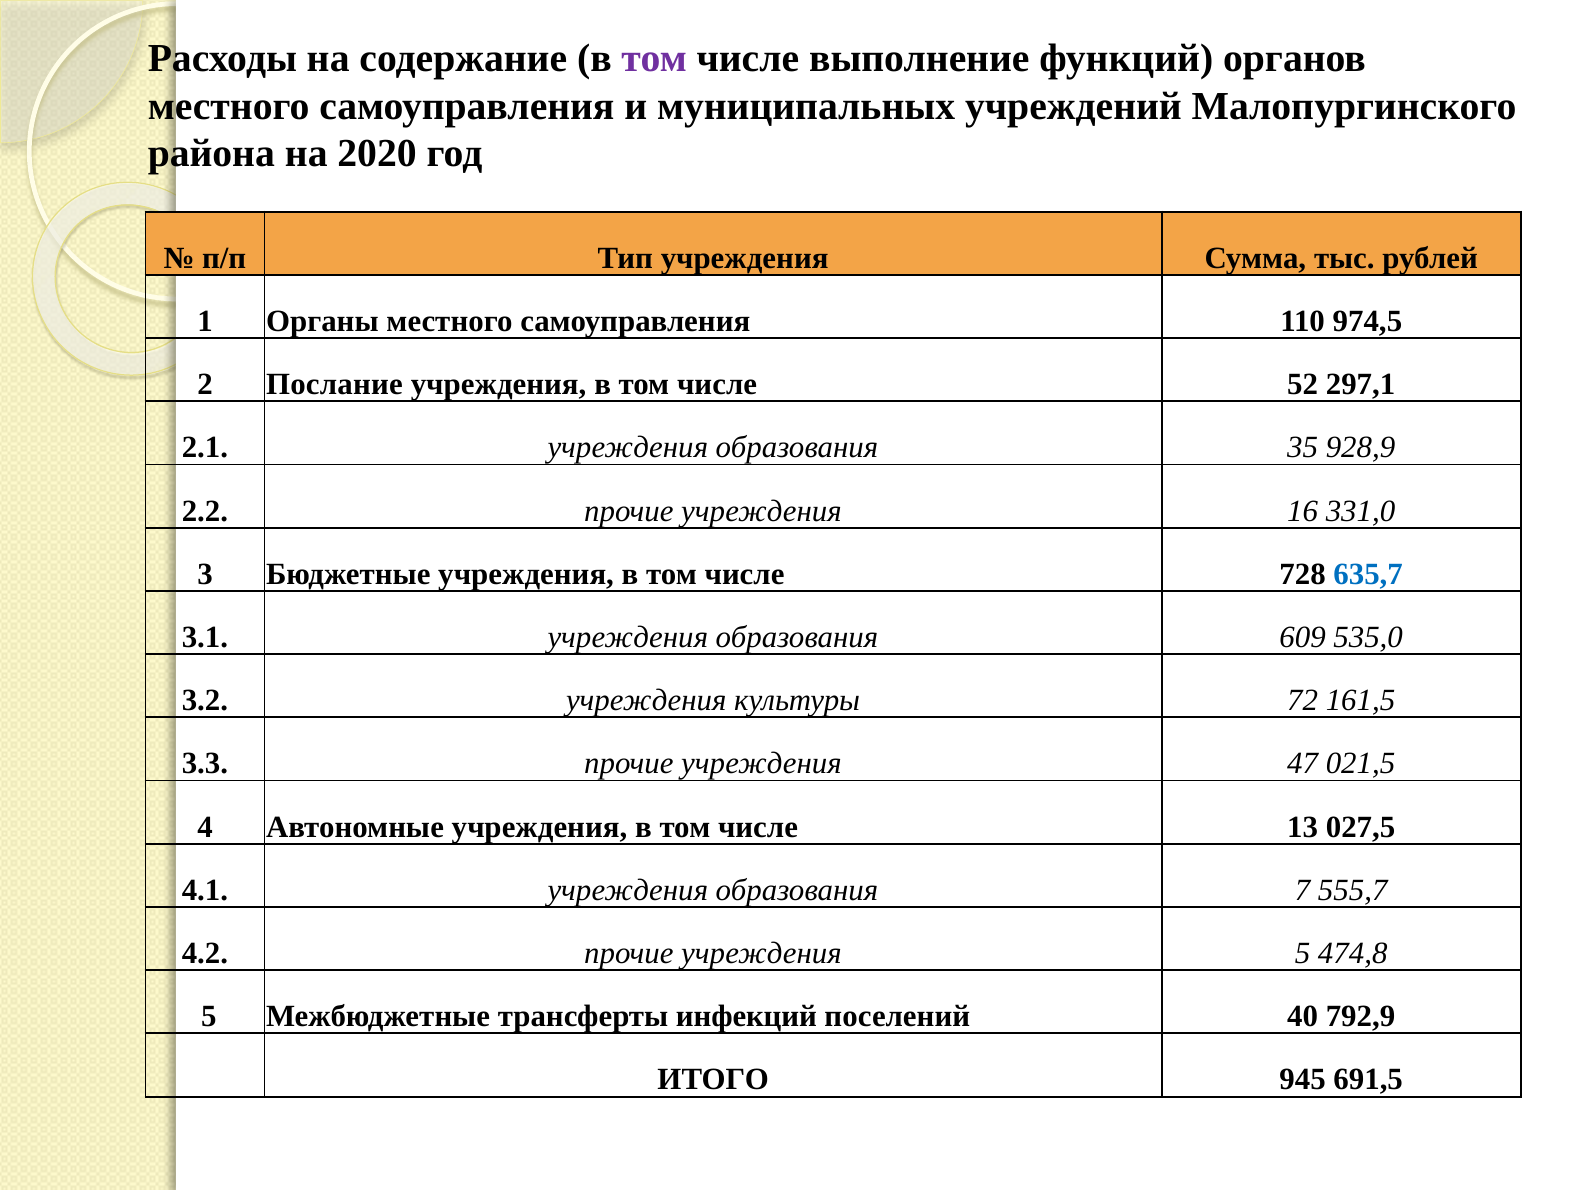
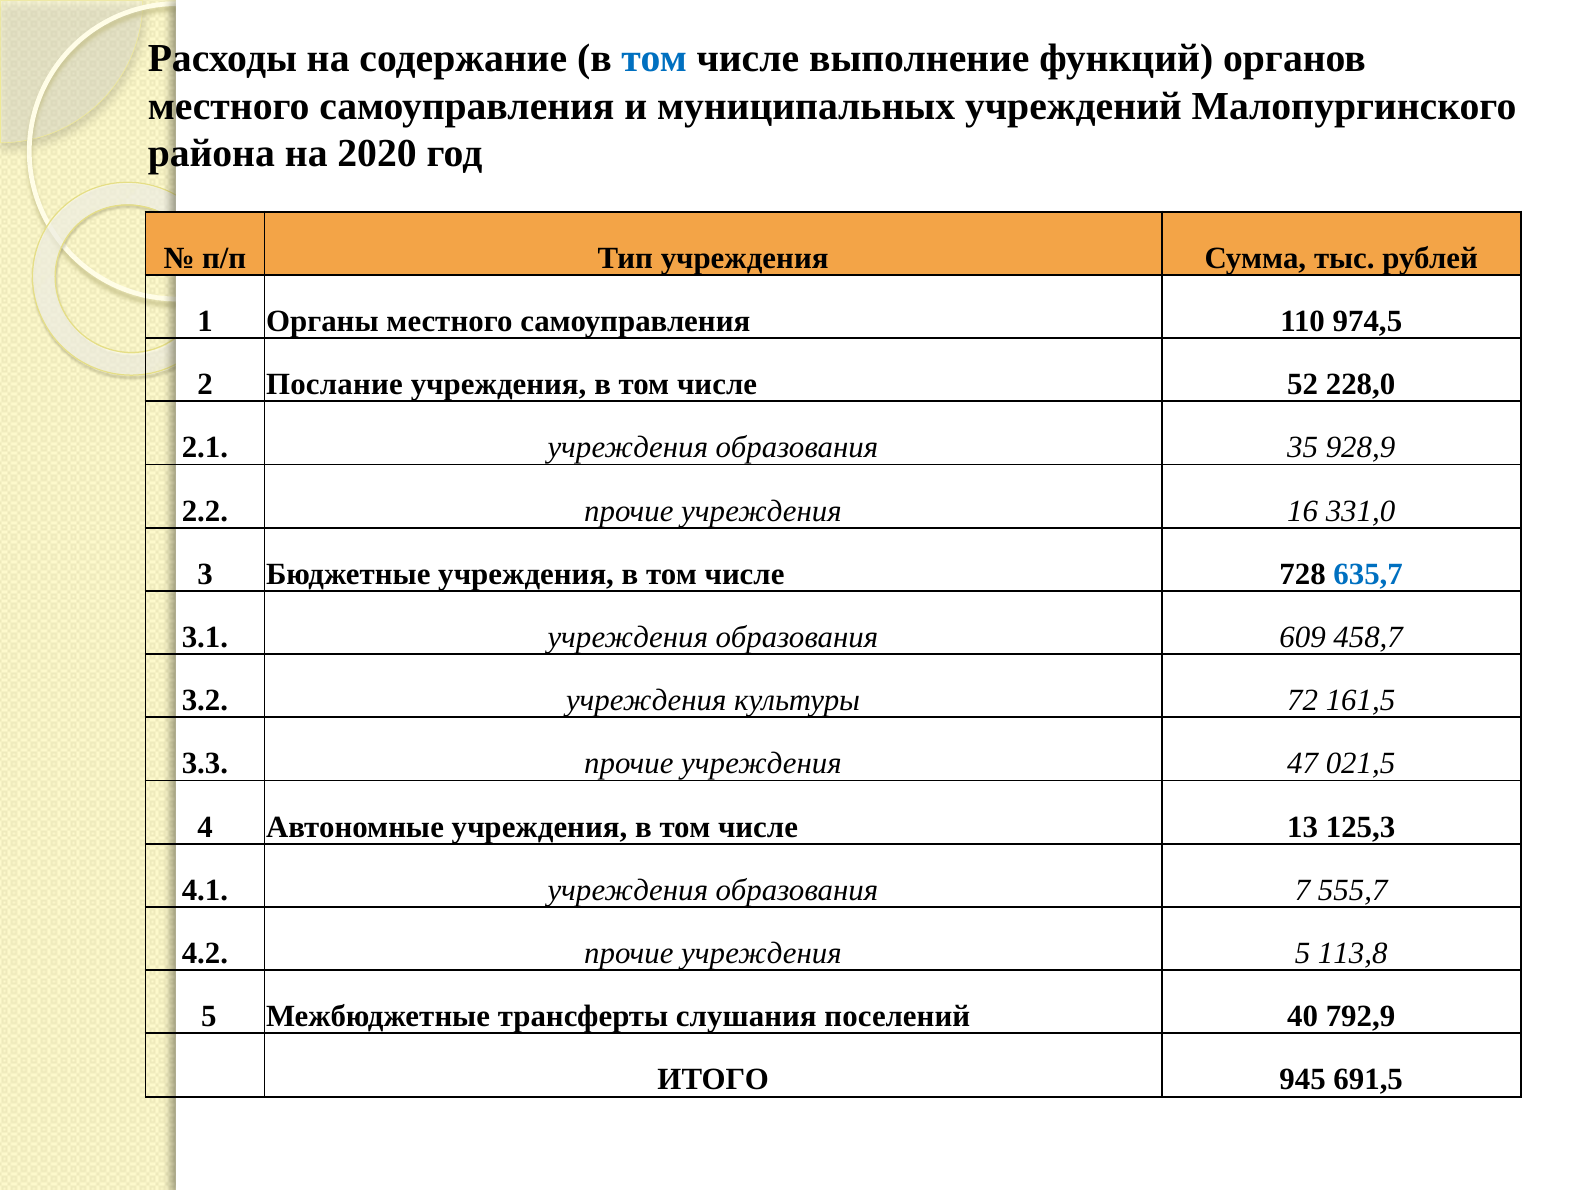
том at (654, 58) colour: purple -> blue
297,1: 297,1 -> 228,0
535,0: 535,0 -> 458,7
027,5: 027,5 -> 125,3
474,8: 474,8 -> 113,8
инфекций: инфекций -> слушания
